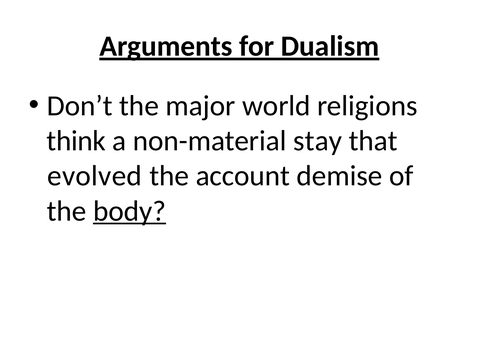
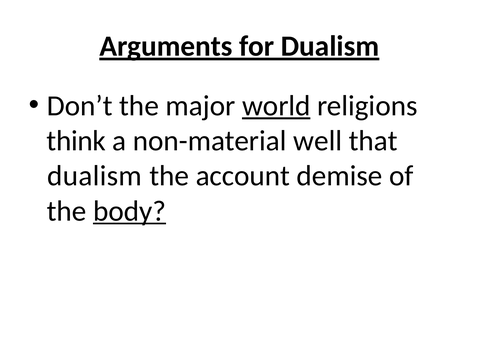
world underline: none -> present
stay: stay -> well
evolved at (95, 176): evolved -> dualism
